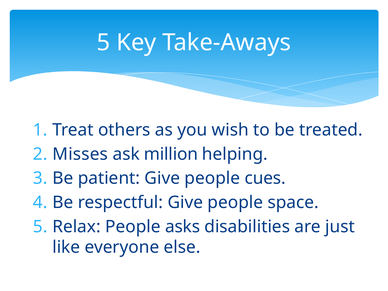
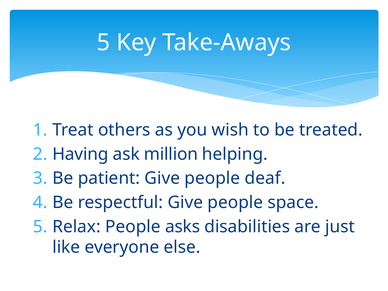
Misses: Misses -> Having
cues: cues -> deaf
